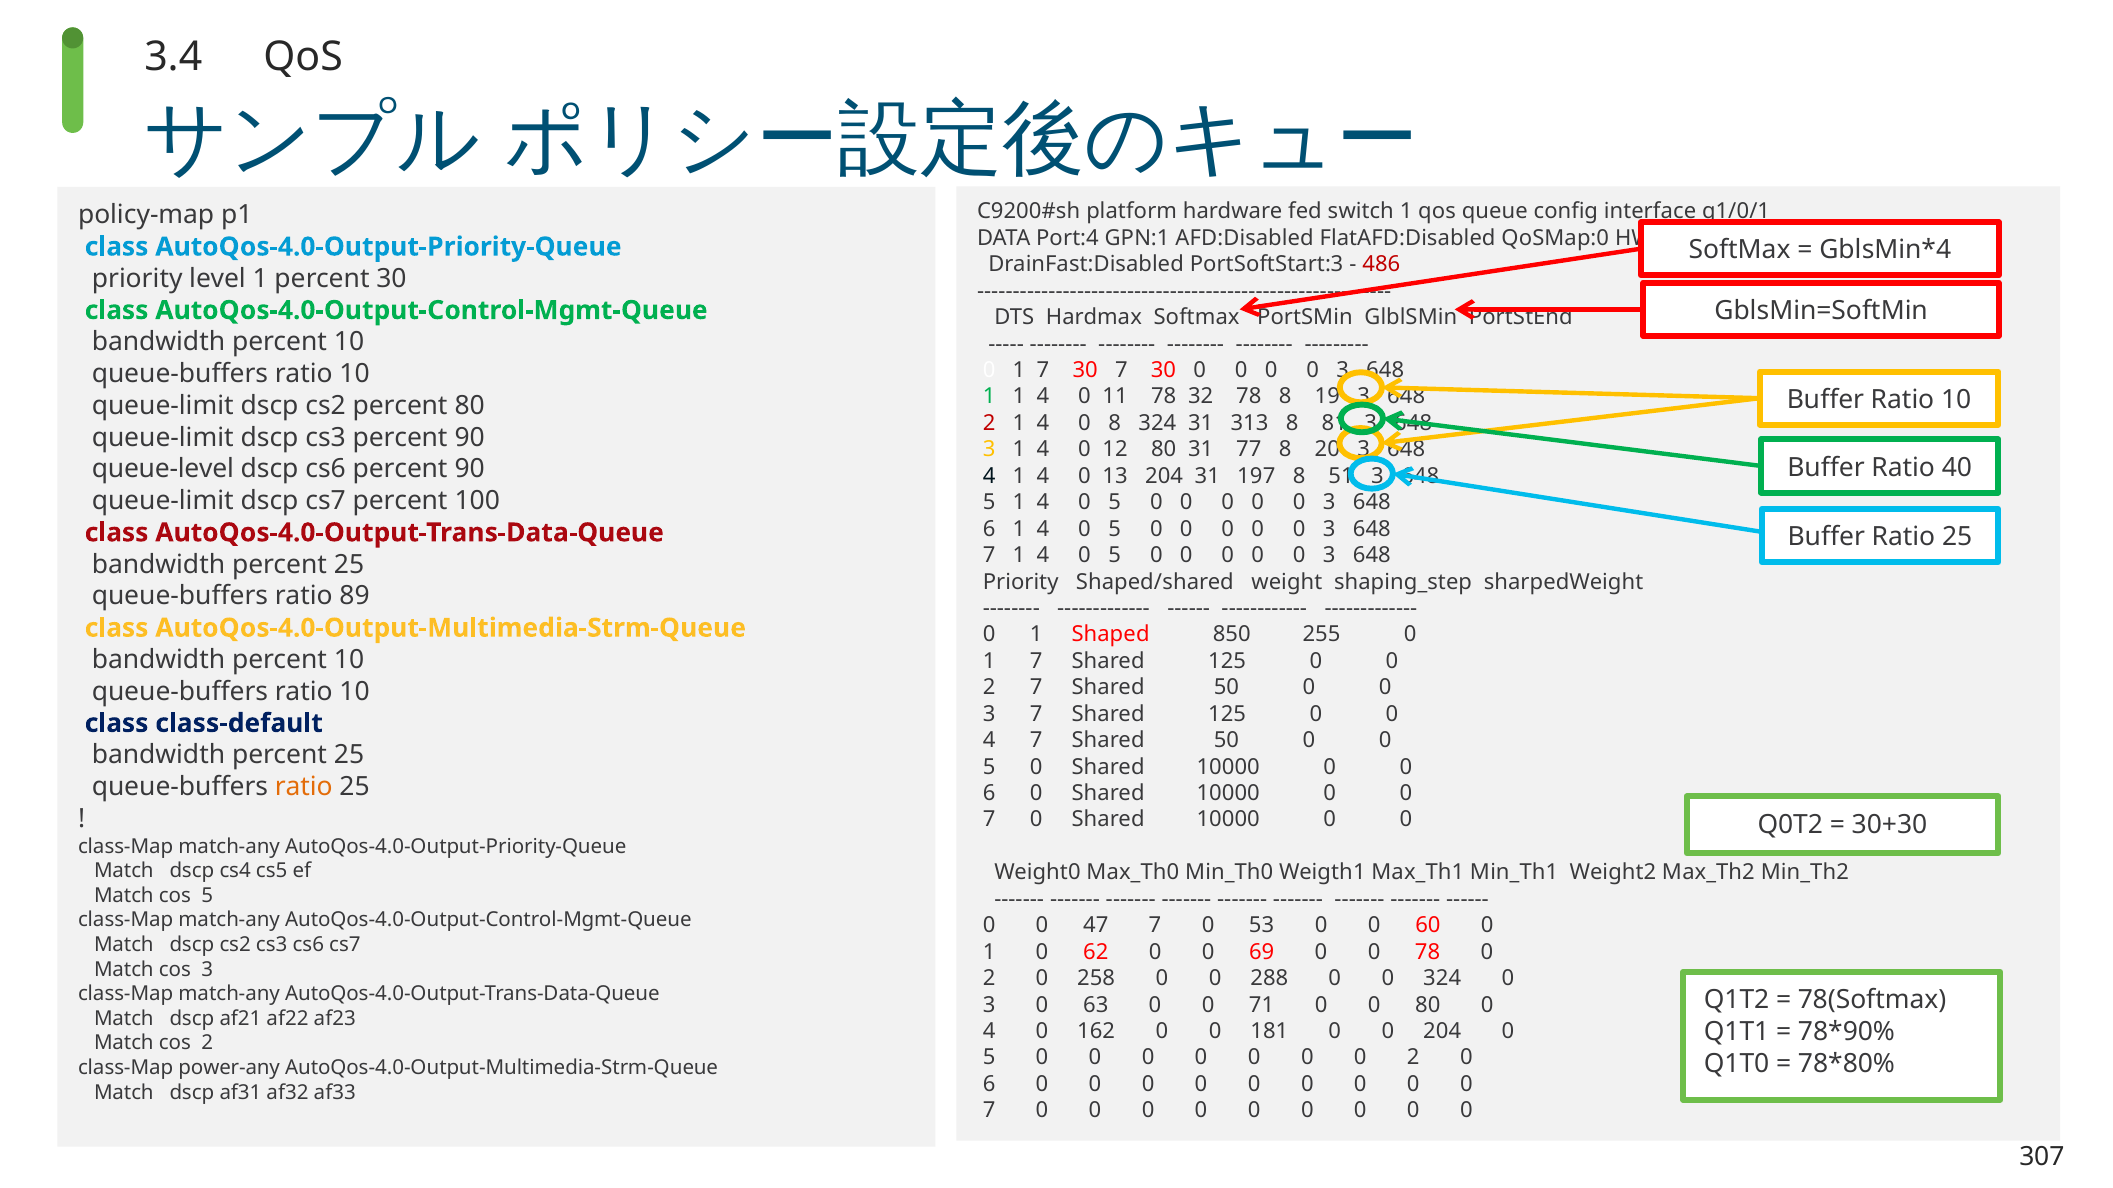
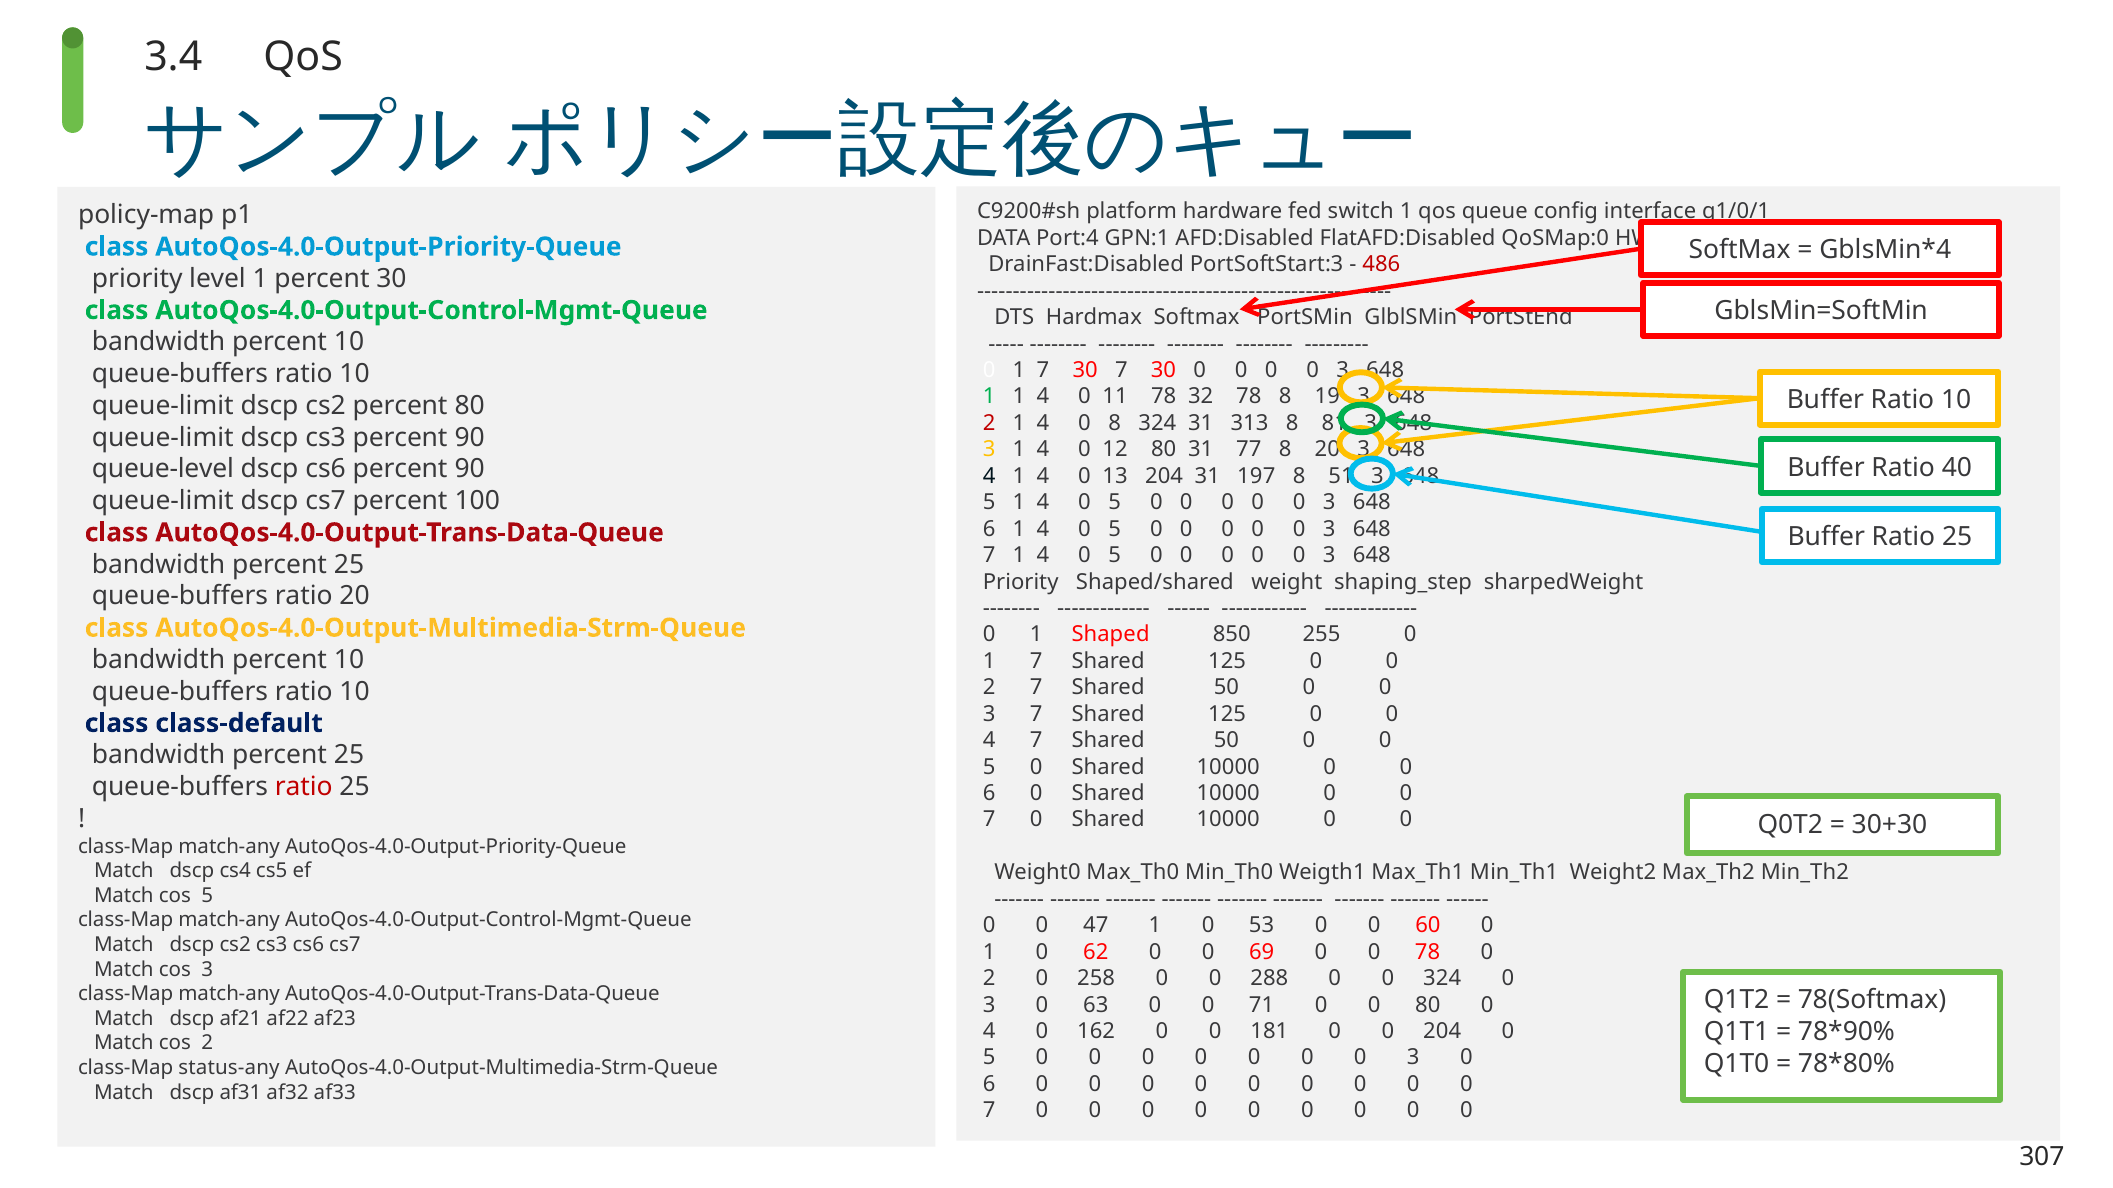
ratio 89: 89 -> 20
ratio at (304, 787) colour: orange -> red
47 7: 7 -> 1
2 at (1413, 1058): 2 -> 3
power-any: power-any -> status-any
